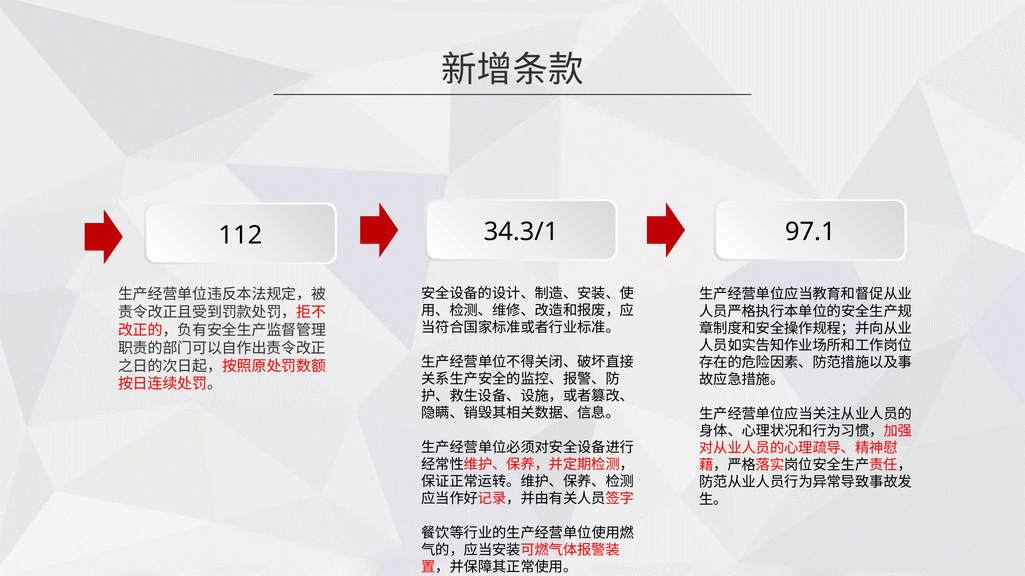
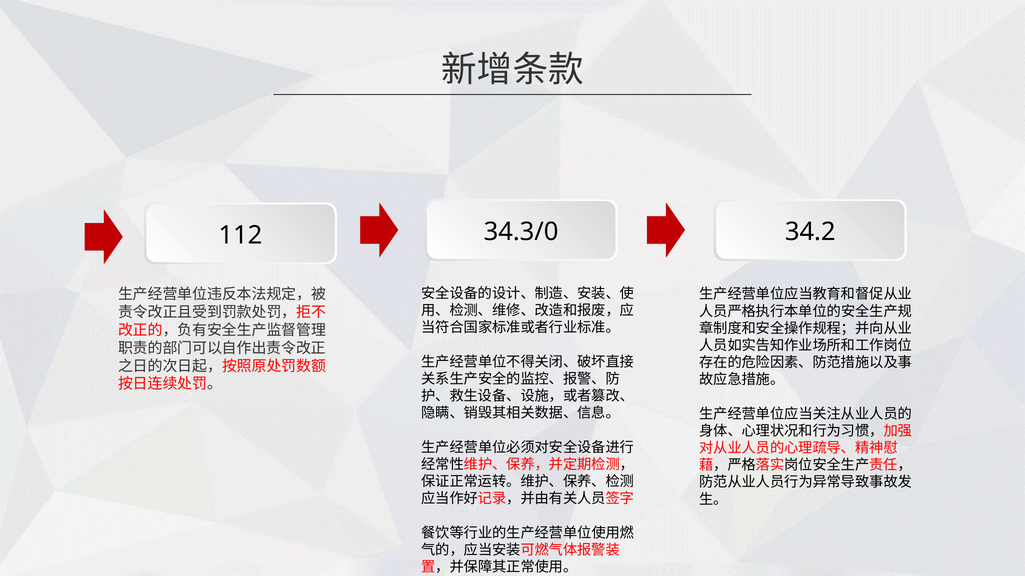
34.3/1: 34.3/1 -> 34.3/0
97.1: 97.1 -> 34.2
